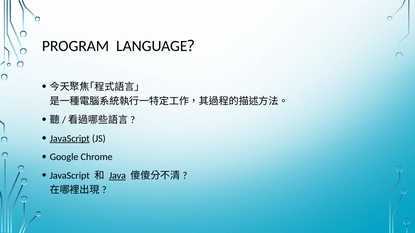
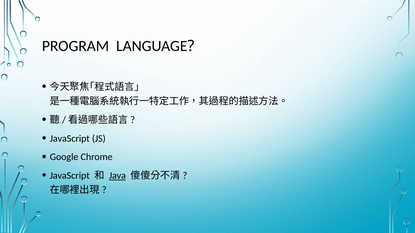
JavaScript at (70, 139) underline: present -> none
